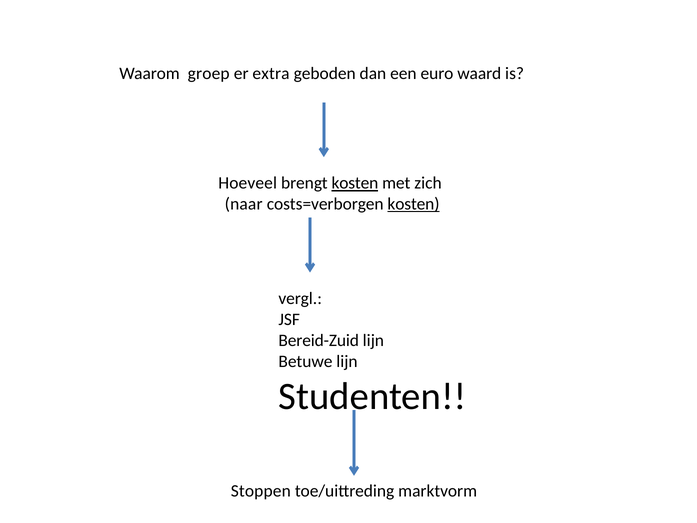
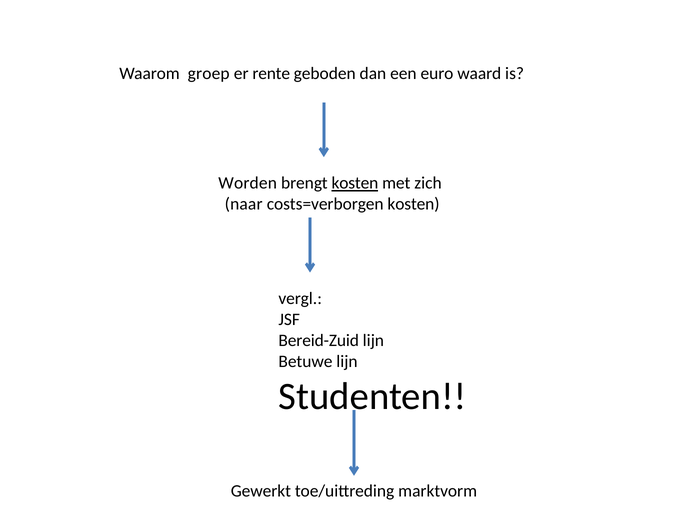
extra: extra -> rente
Hoeveel: Hoeveel -> Worden
kosten at (414, 204) underline: present -> none
Stoppen: Stoppen -> Gewerkt
